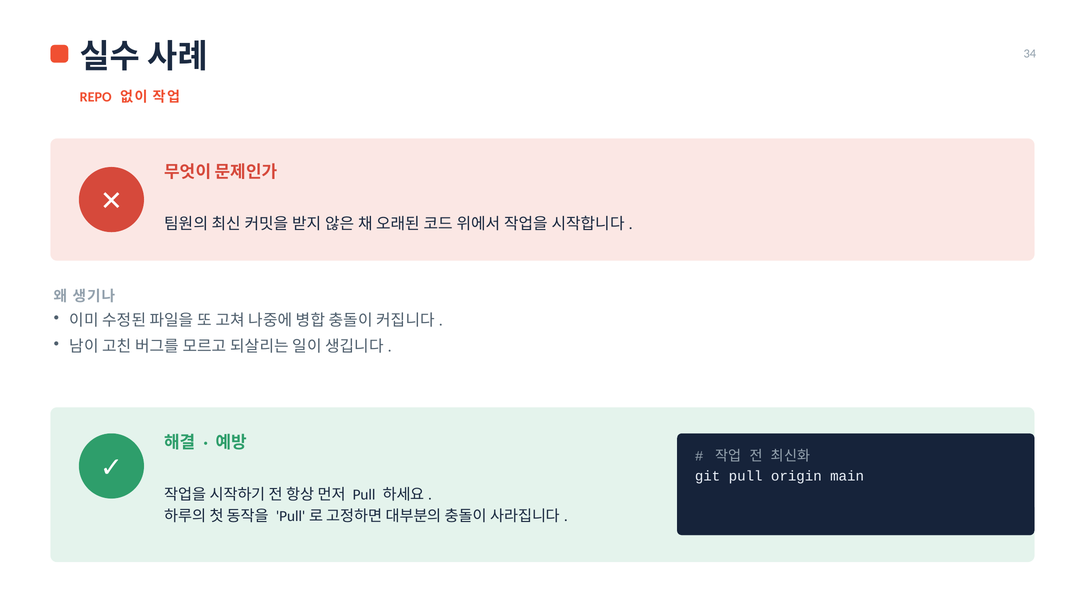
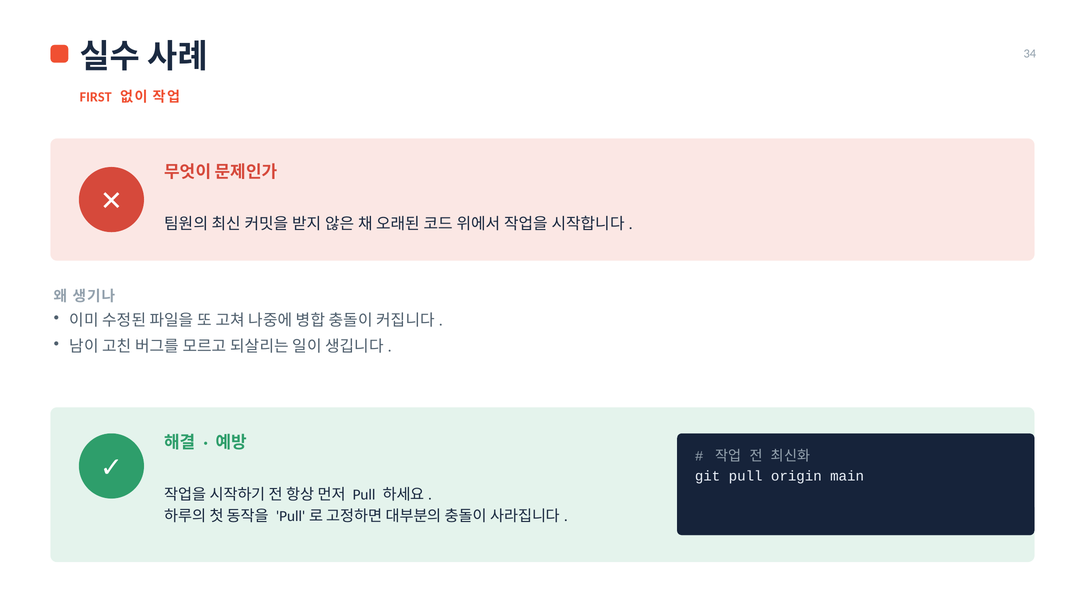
REPO: REPO -> FIRST
